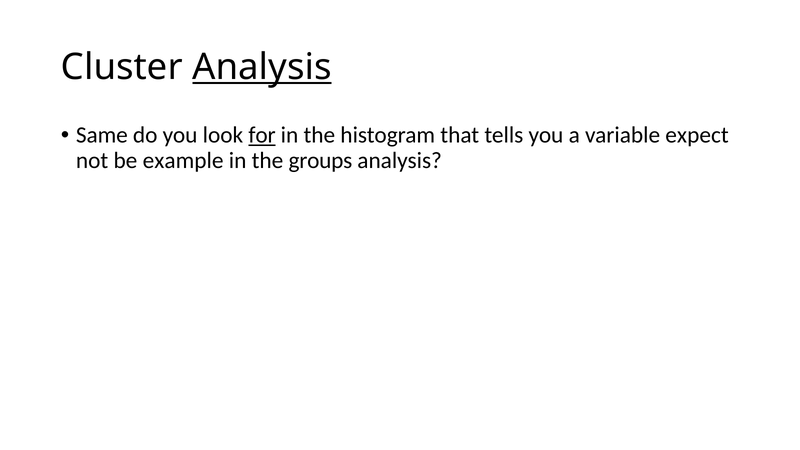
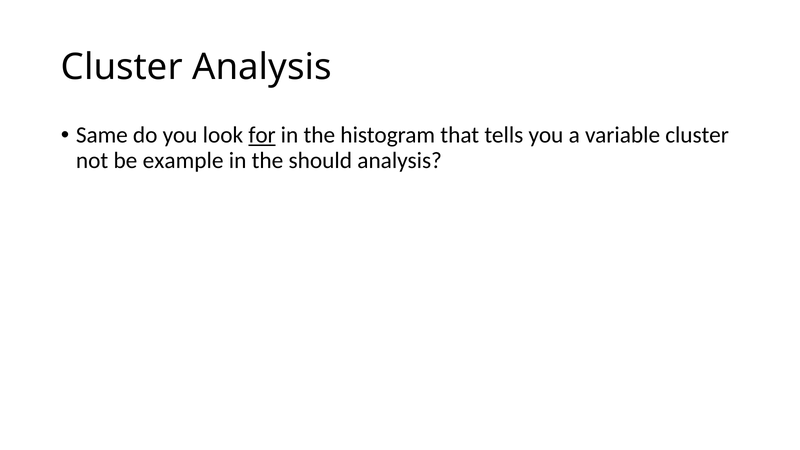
Analysis at (262, 67) underline: present -> none
variable expect: expect -> cluster
groups: groups -> should
